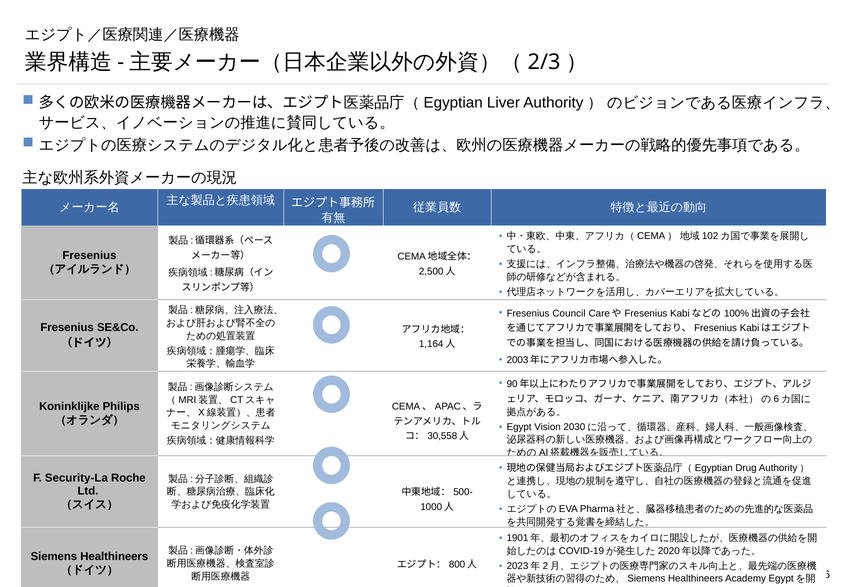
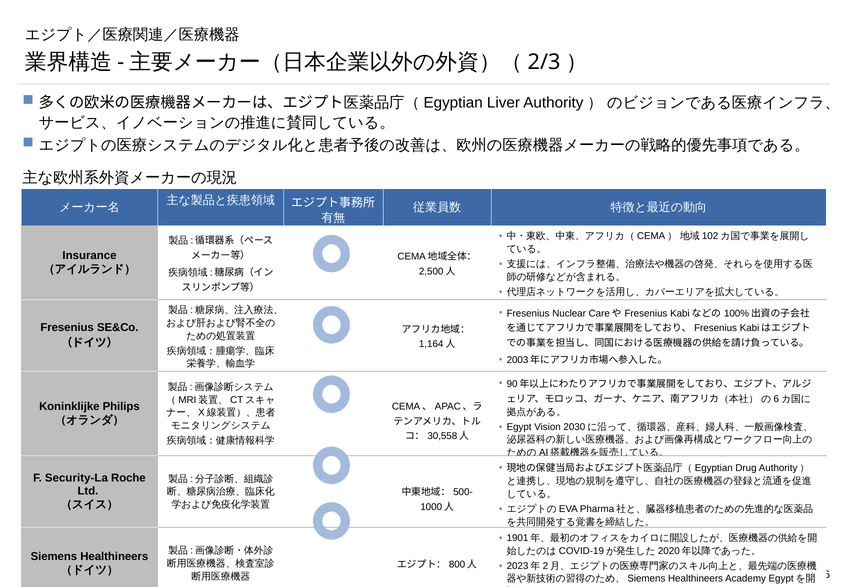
Fresenius at (90, 255): Fresenius -> Insurance
Council: Council -> Nuclear
